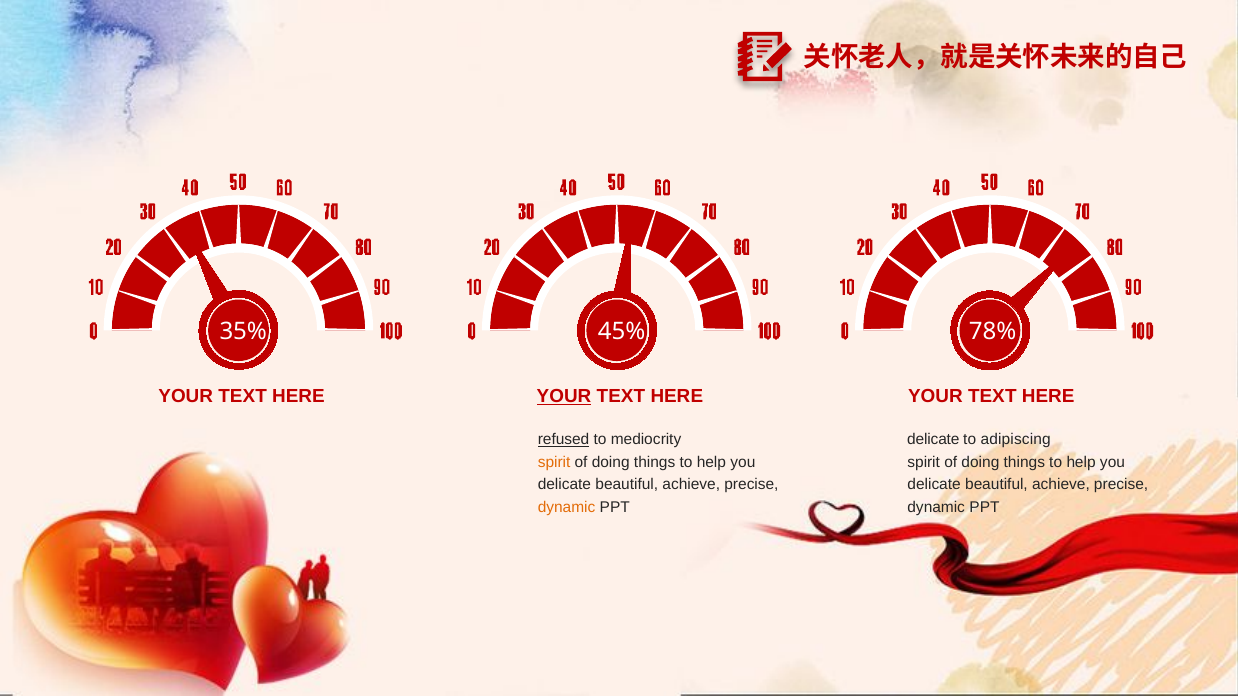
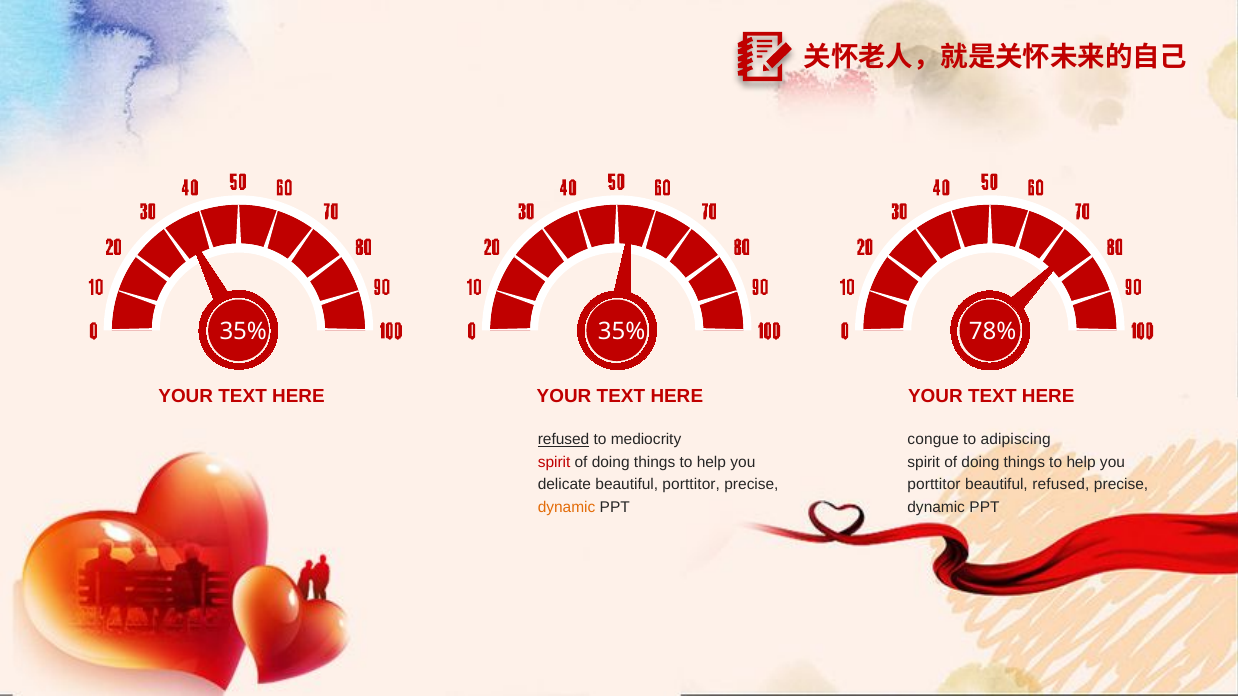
35% 45%: 45% -> 35%
YOUR at (564, 397) underline: present -> none
delicate at (933, 440): delicate -> congue
spirit at (554, 462) colour: orange -> red
achieve at (691, 485): achieve -> porttitor
delicate at (934, 485): delicate -> porttitor
achieve at (1061, 485): achieve -> refused
